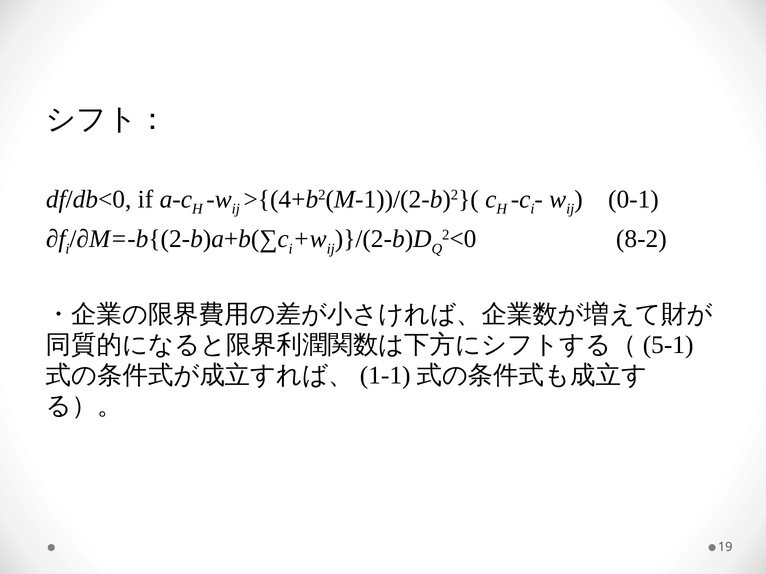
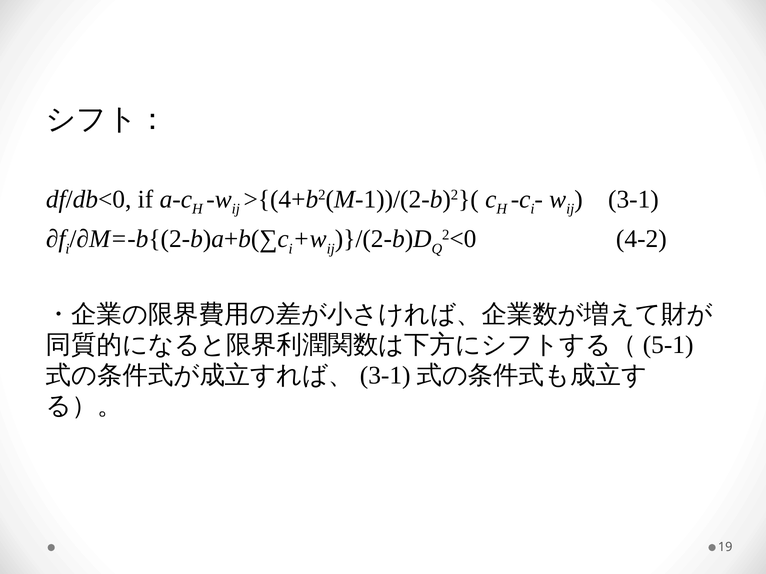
0-1 at (633, 199): 0-1 -> 3-1
8-2: 8-2 -> 4-2
1-1 at (385, 376): 1-1 -> 3-1
